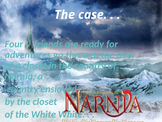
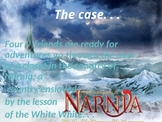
the closet: closet -> lesson
